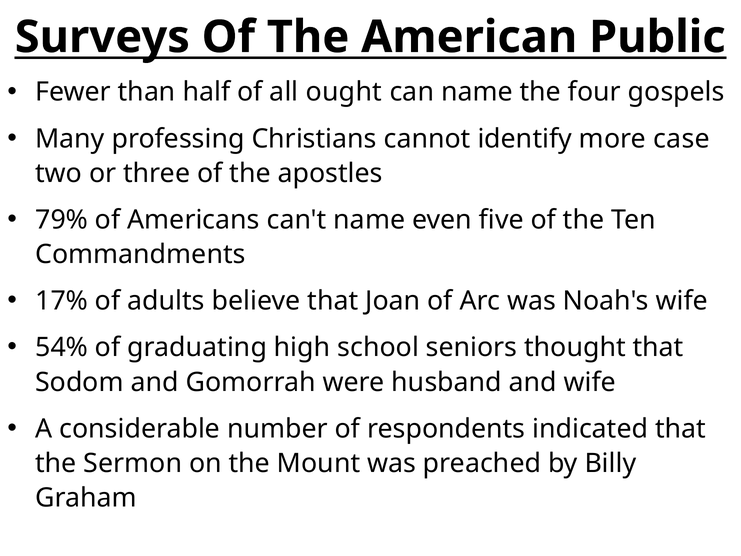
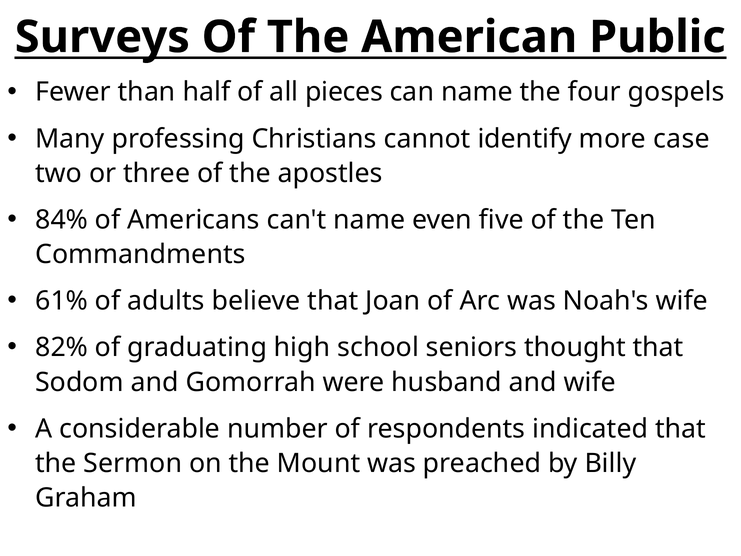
ought: ought -> pieces
79%: 79% -> 84%
17%: 17% -> 61%
54%: 54% -> 82%
